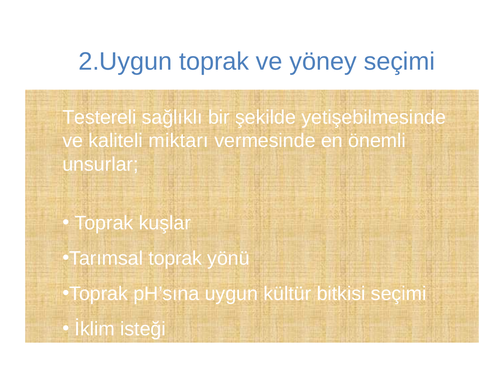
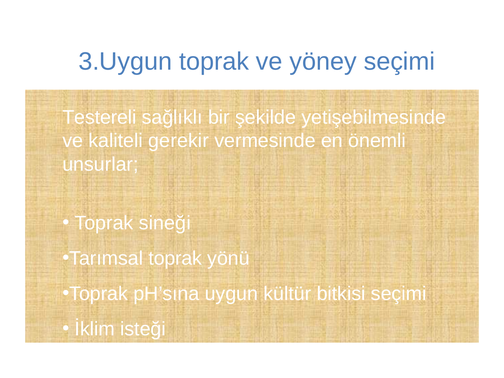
2.Uygun: 2.Uygun -> 3.Uygun
miktarı: miktarı -> gerekir
kuşlar: kuşlar -> sineği
